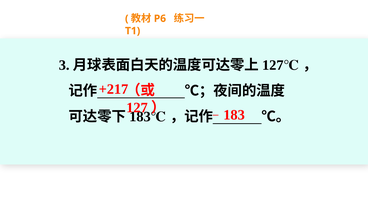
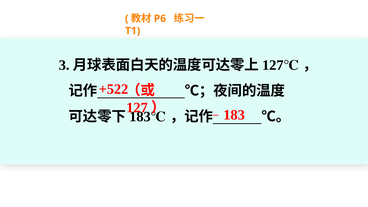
+217: +217 -> +522
